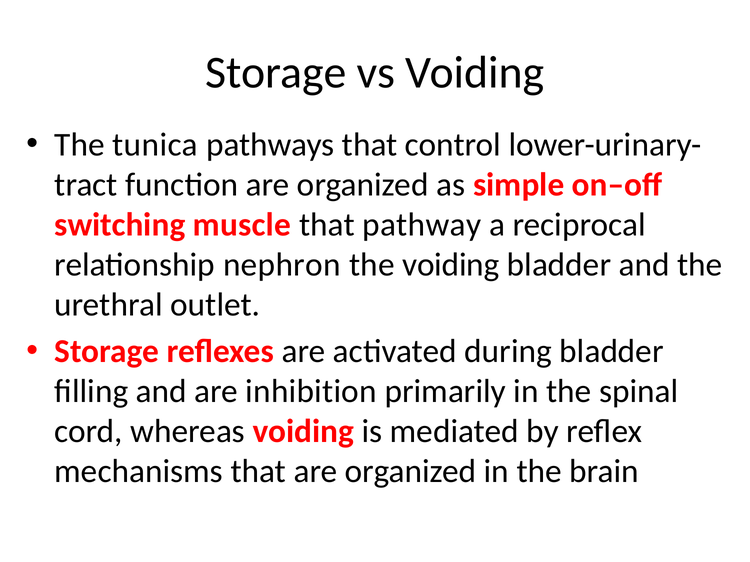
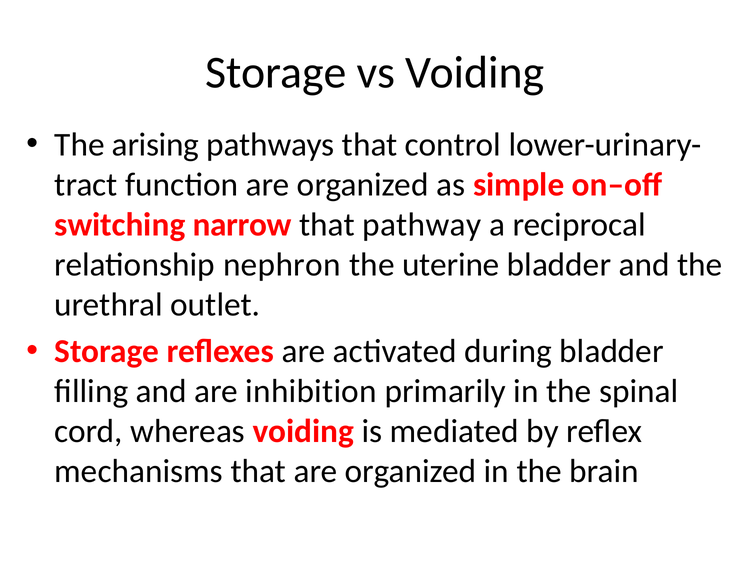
tunica: tunica -> arising
muscle: muscle -> narrow
the voiding: voiding -> uterine
